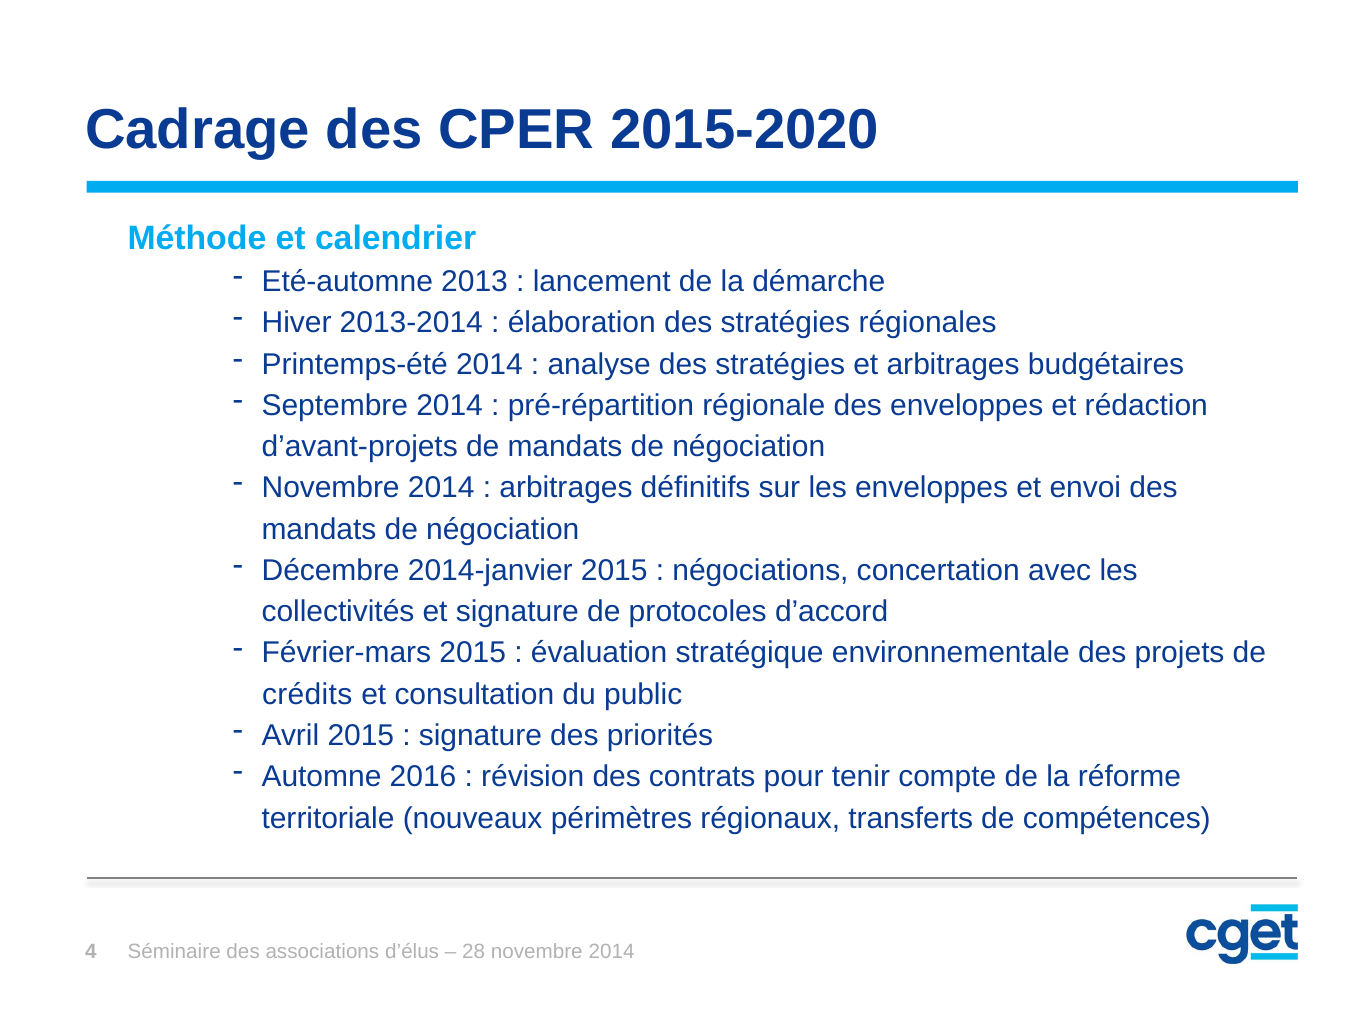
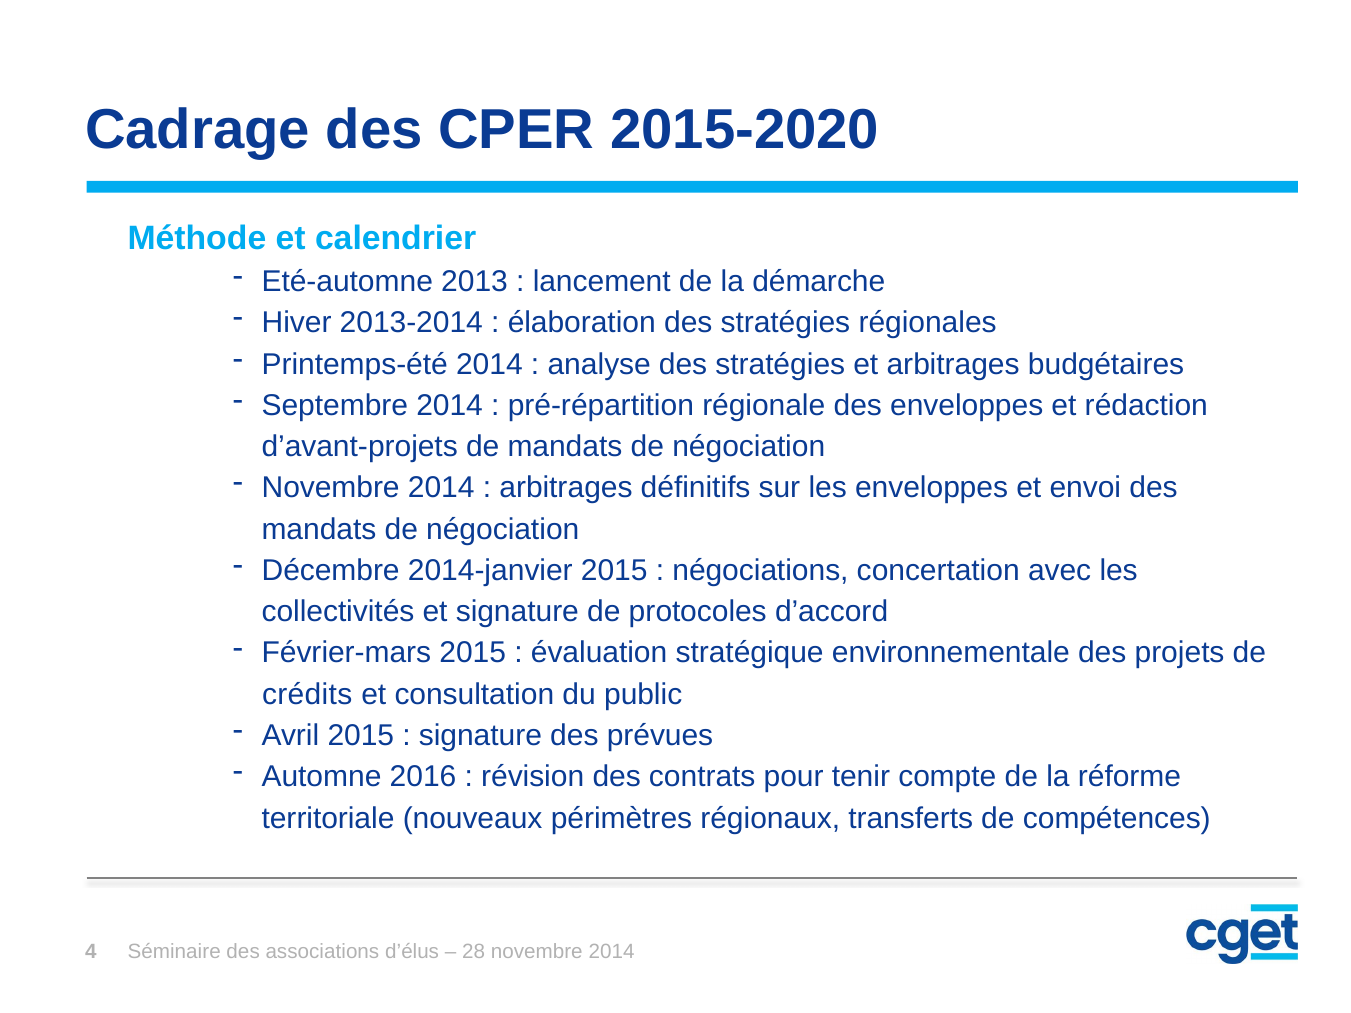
priorités: priorités -> prévues
